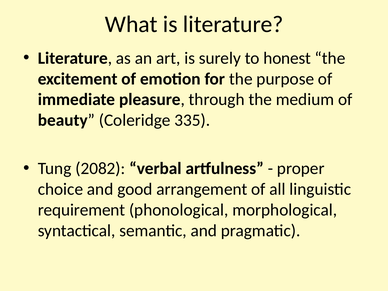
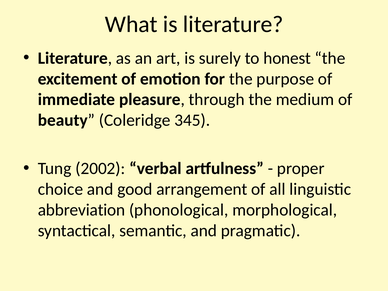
335: 335 -> 345
2082: 2082 -> 2002
requirement: requirement -> abbreviation
